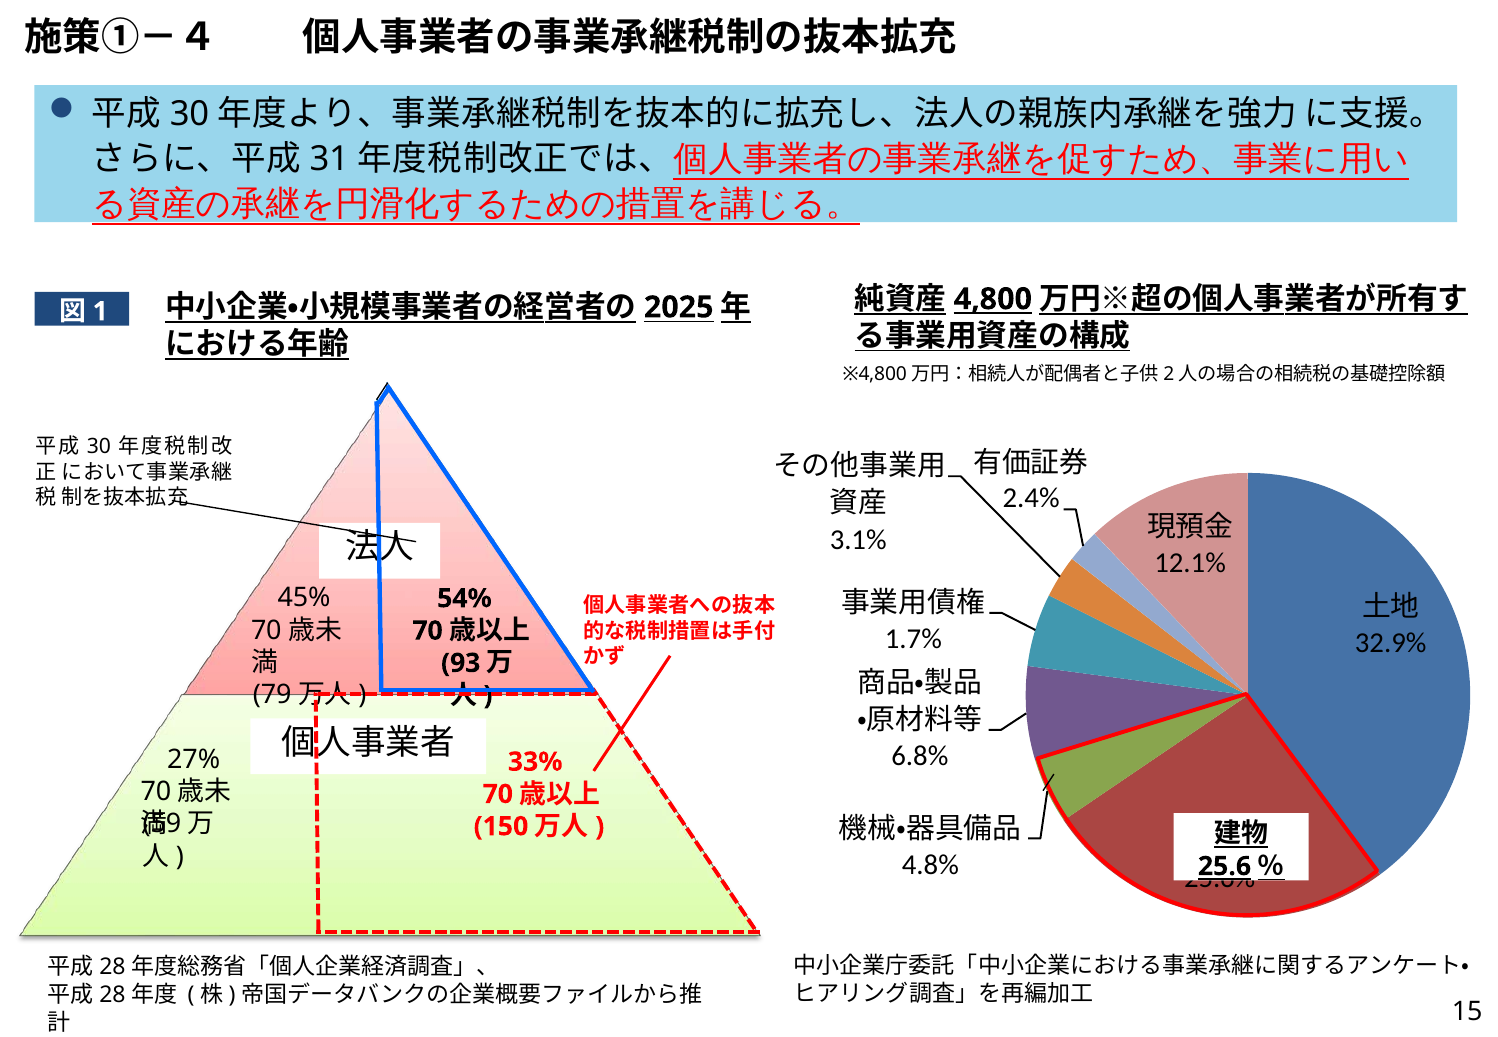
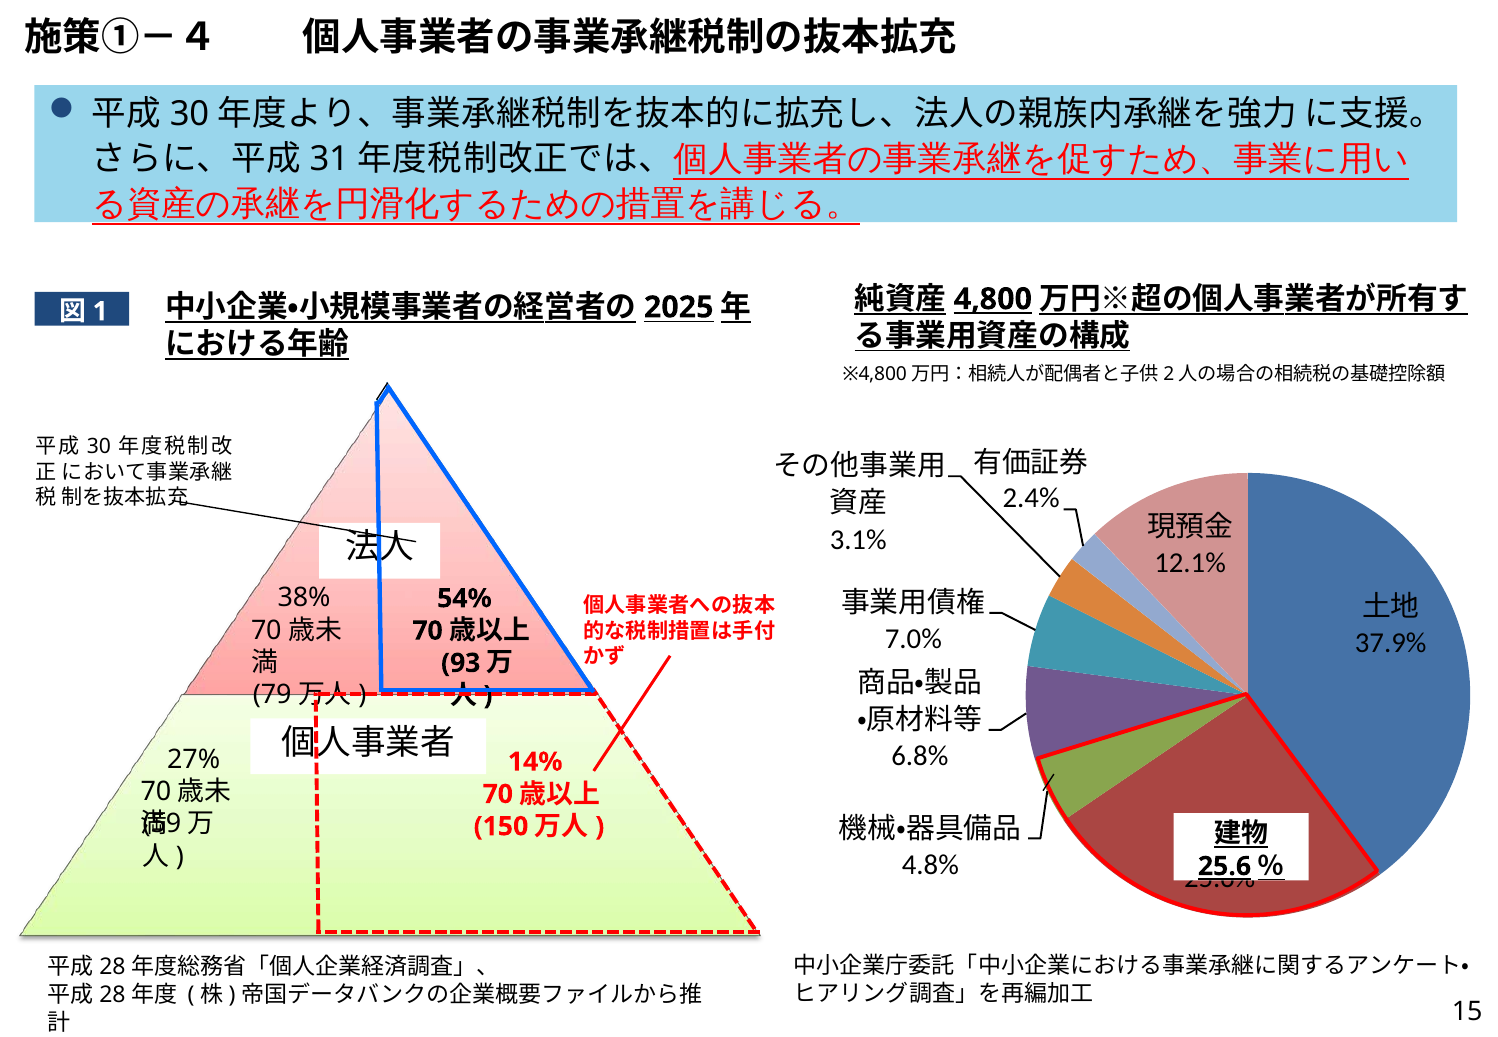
45%: 45% -> 38%
1.7%: 1.7% -> 7.0%
32.9%: 32.9% -> 37.9%
33%: 33% -> 14%
